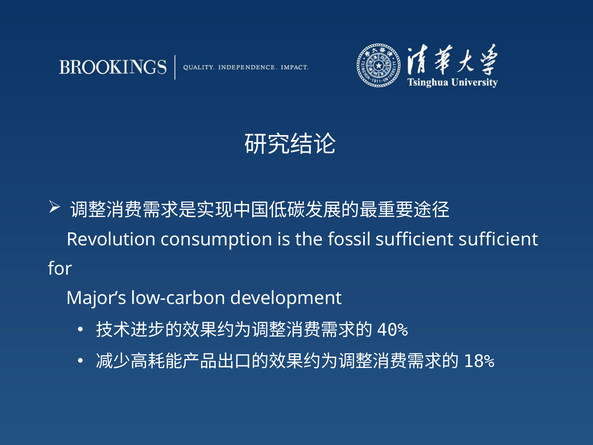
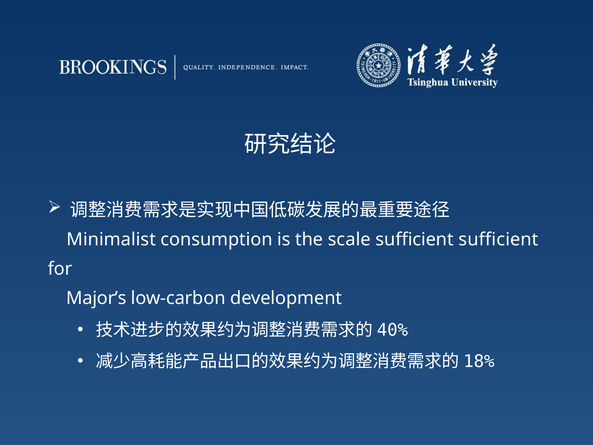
Revolution: Revolution -> Minimalist
fossil: fossil -> scale
